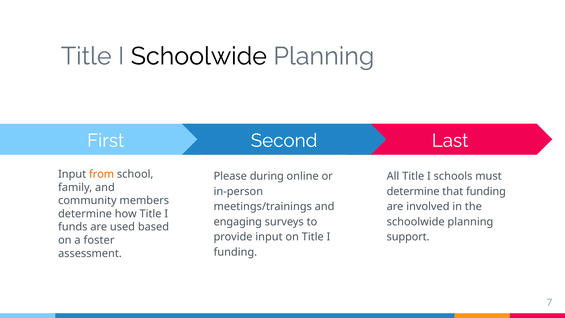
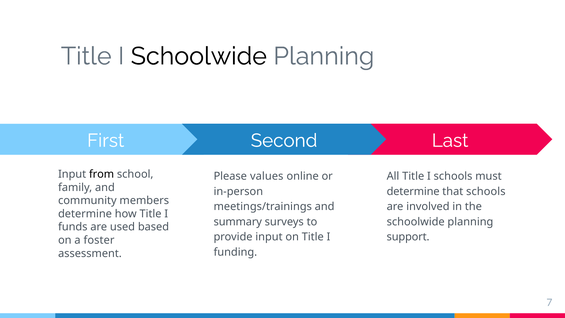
from colour: orange -> black
during: during -> values
that funding: funding -> schools
engaging: engaging -> summary
